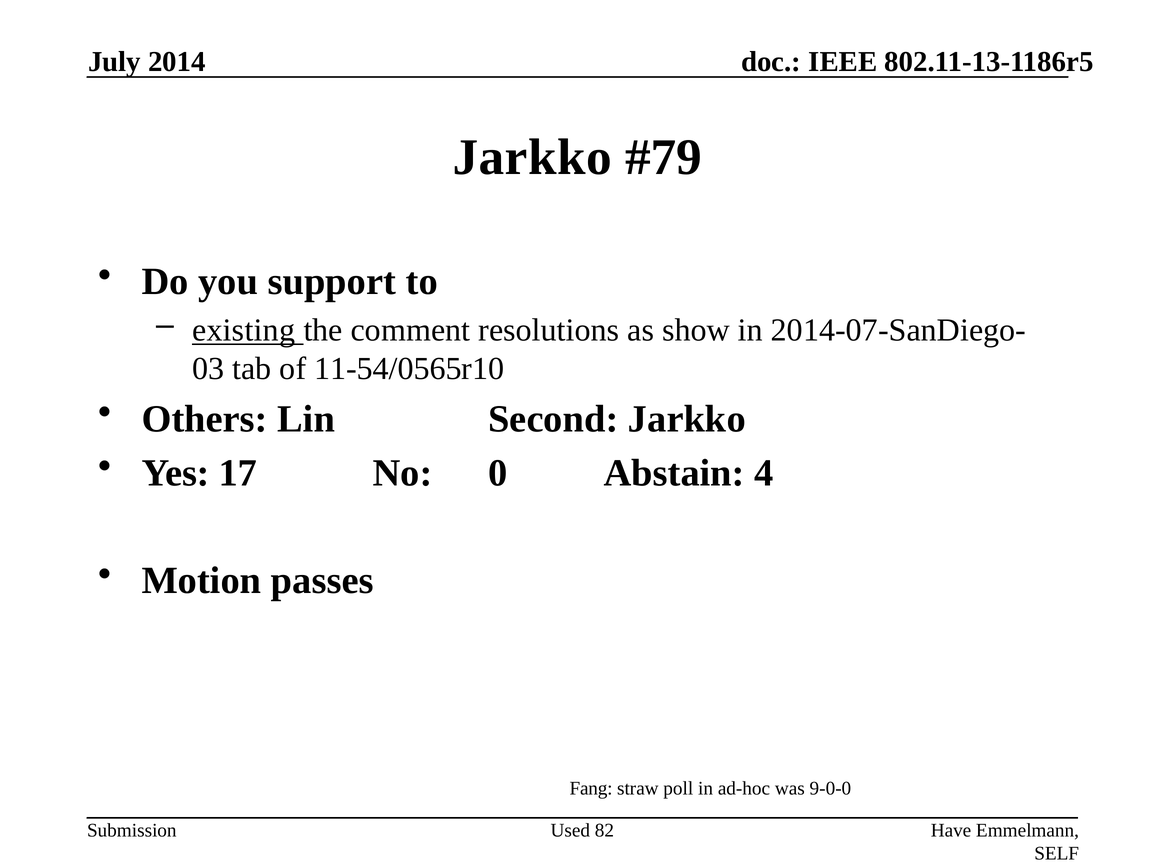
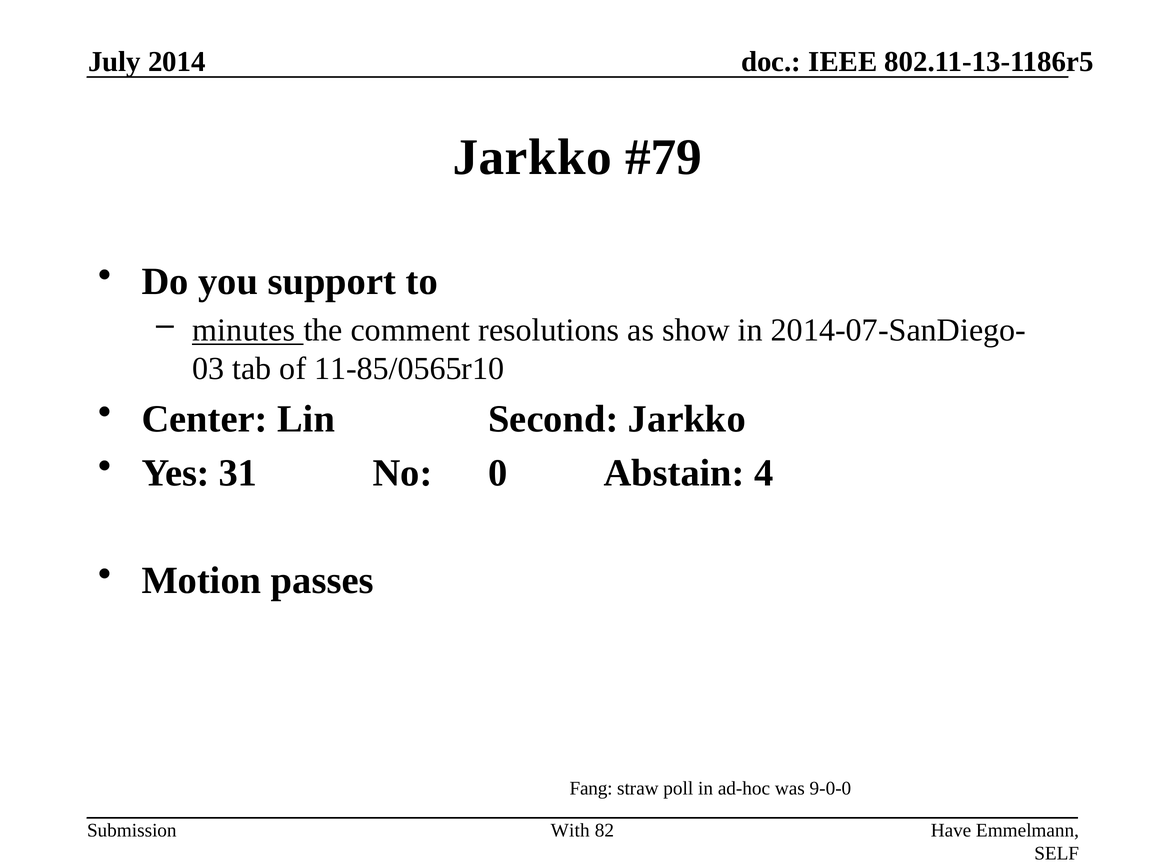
existing: existing -> minutes
11-54/0565r10: 11-54/0565r10 -> 11-85/0565r10
Others: Others -> Center
17: 17 -> 31
Used: Used -> With
